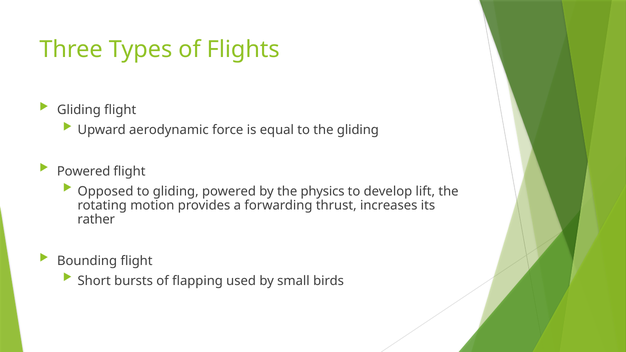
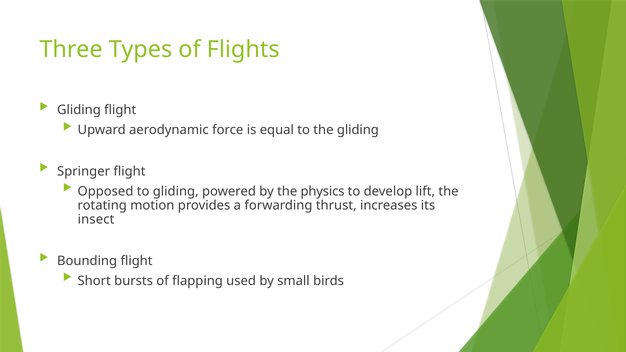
Powered at (84, 172): Powered -> Springer
rather: rather -> insect
